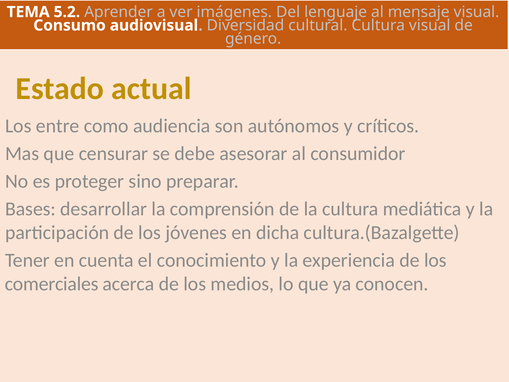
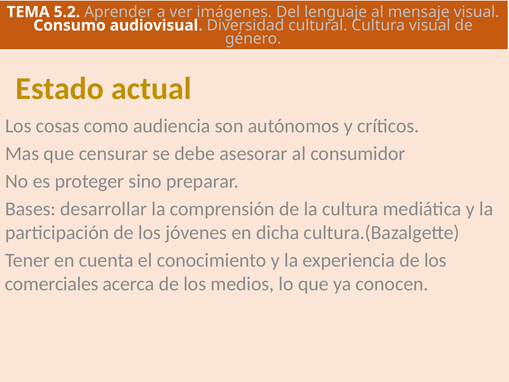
entre: entre -> cosas
